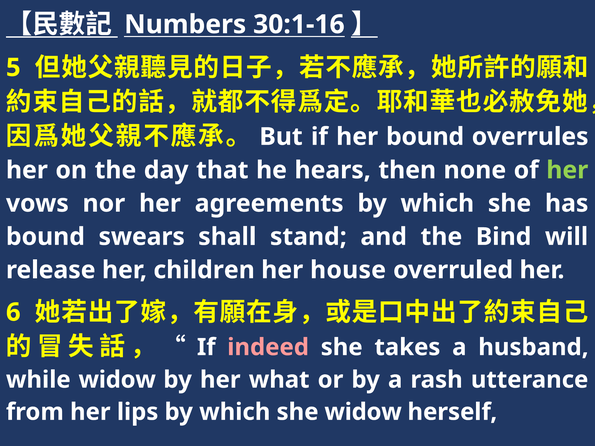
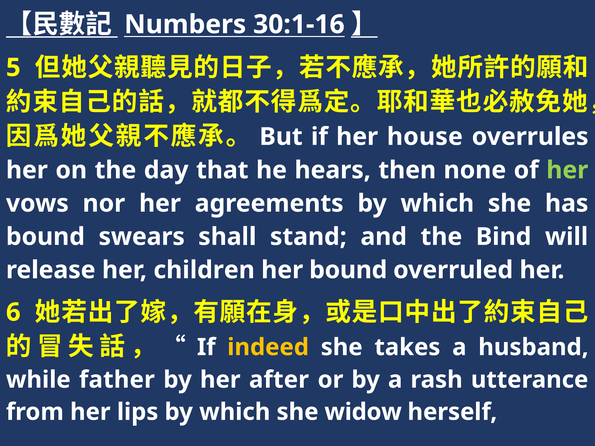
her bound: bound -> house
her house: house -> bound
indeed colour: pink -> yellow
while widow: widow -> father
what: what -> after
